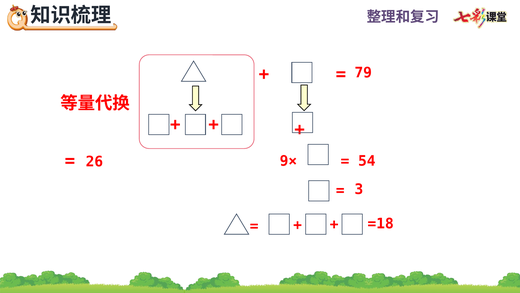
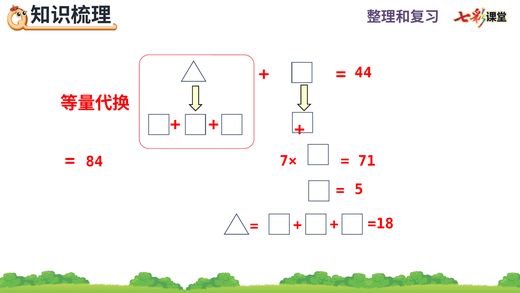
79: 79 -> 44
26: 26 -> 84
9×: 9× -> 7×
54: 54 -> 71
3: 3 -> 5
